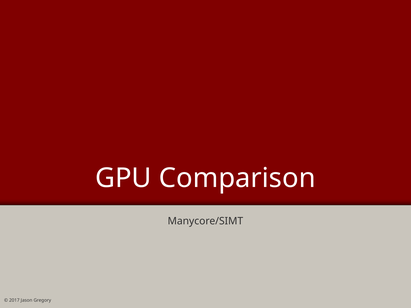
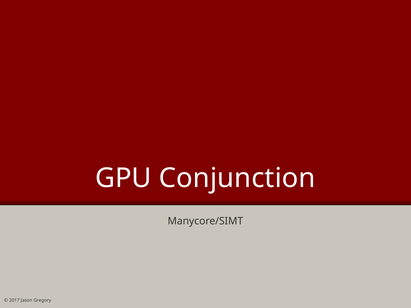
Comparison: Comparison -> Conjunction
